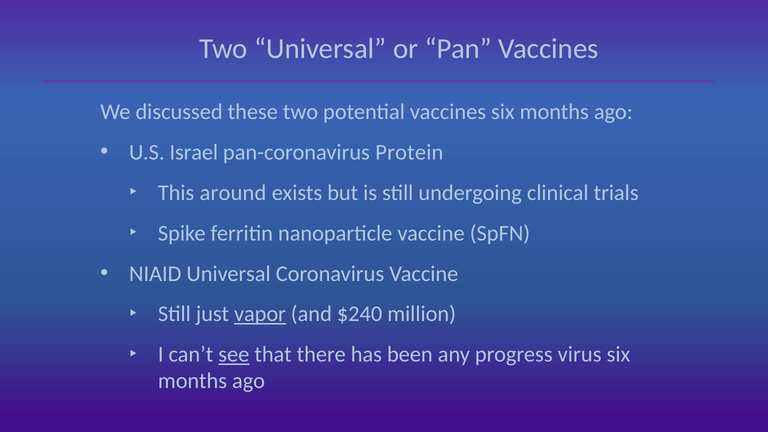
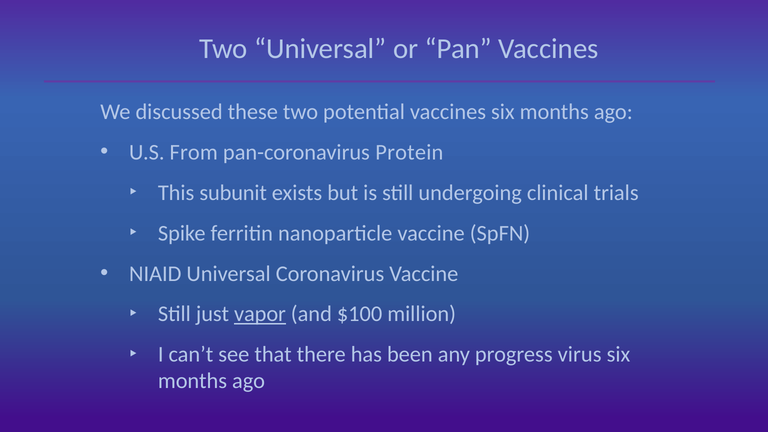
Israel: Israel -> From
around: around -> subunit
$240: $240 -> $100
see underline: present -> none
